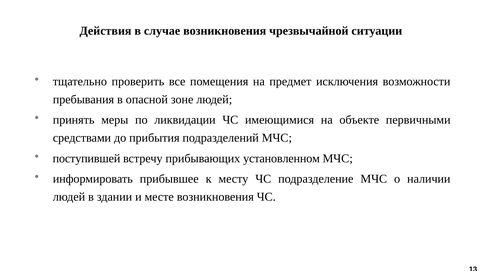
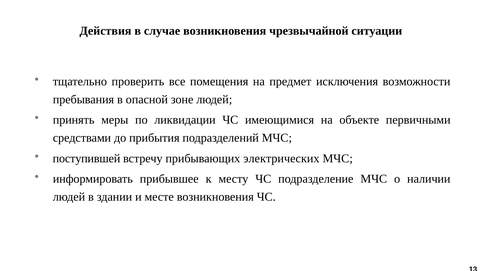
установленном: установленном -> электрических
